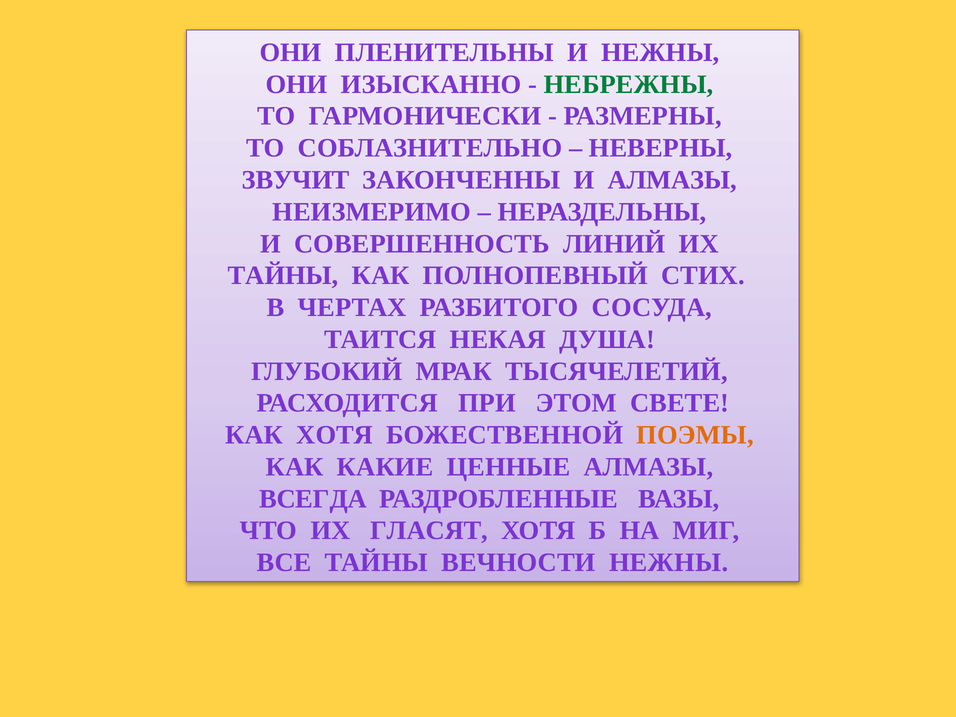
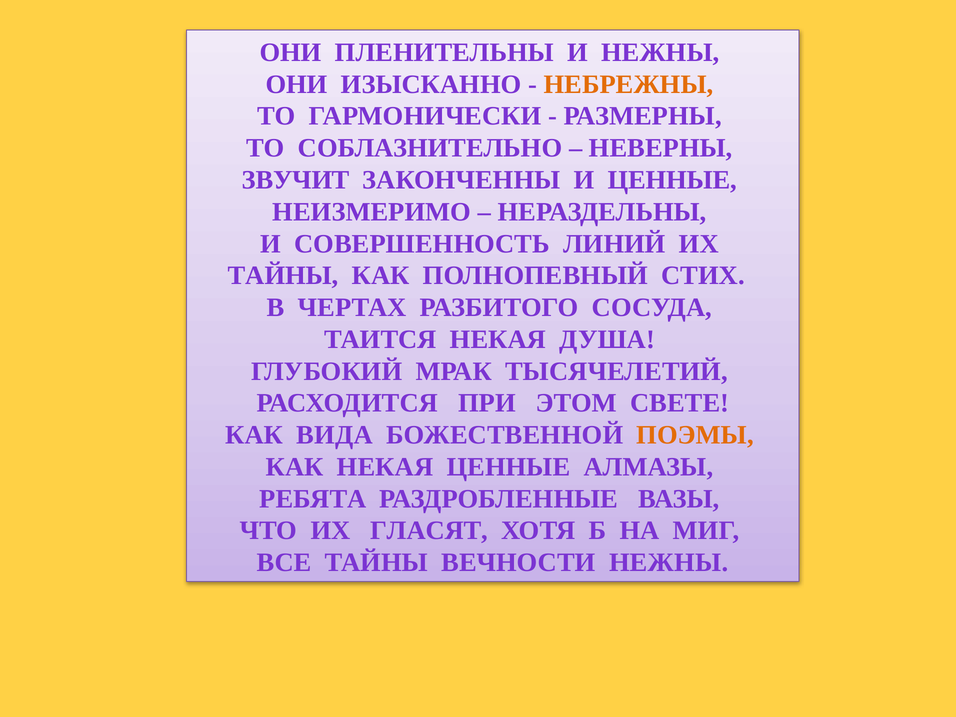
НЕБРЕЖНЫ colour: green -> orange
И АЛМАЗЫ: АЛМАЗЫ -> ЦЕННЫЕ
КАК ХОТЯ: ХОТЯ -> ВИДА
КАК КАКИЕ: КАКИЕ -> НЕКАЯ
ВСЕГДА: ВСЕГДА -> РЕБЯТА
